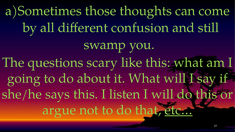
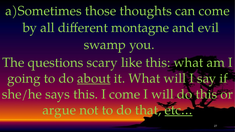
confusion: confusion -> montagne
still: still -> evil
about underline: none -> present
I listen: listen -> come
